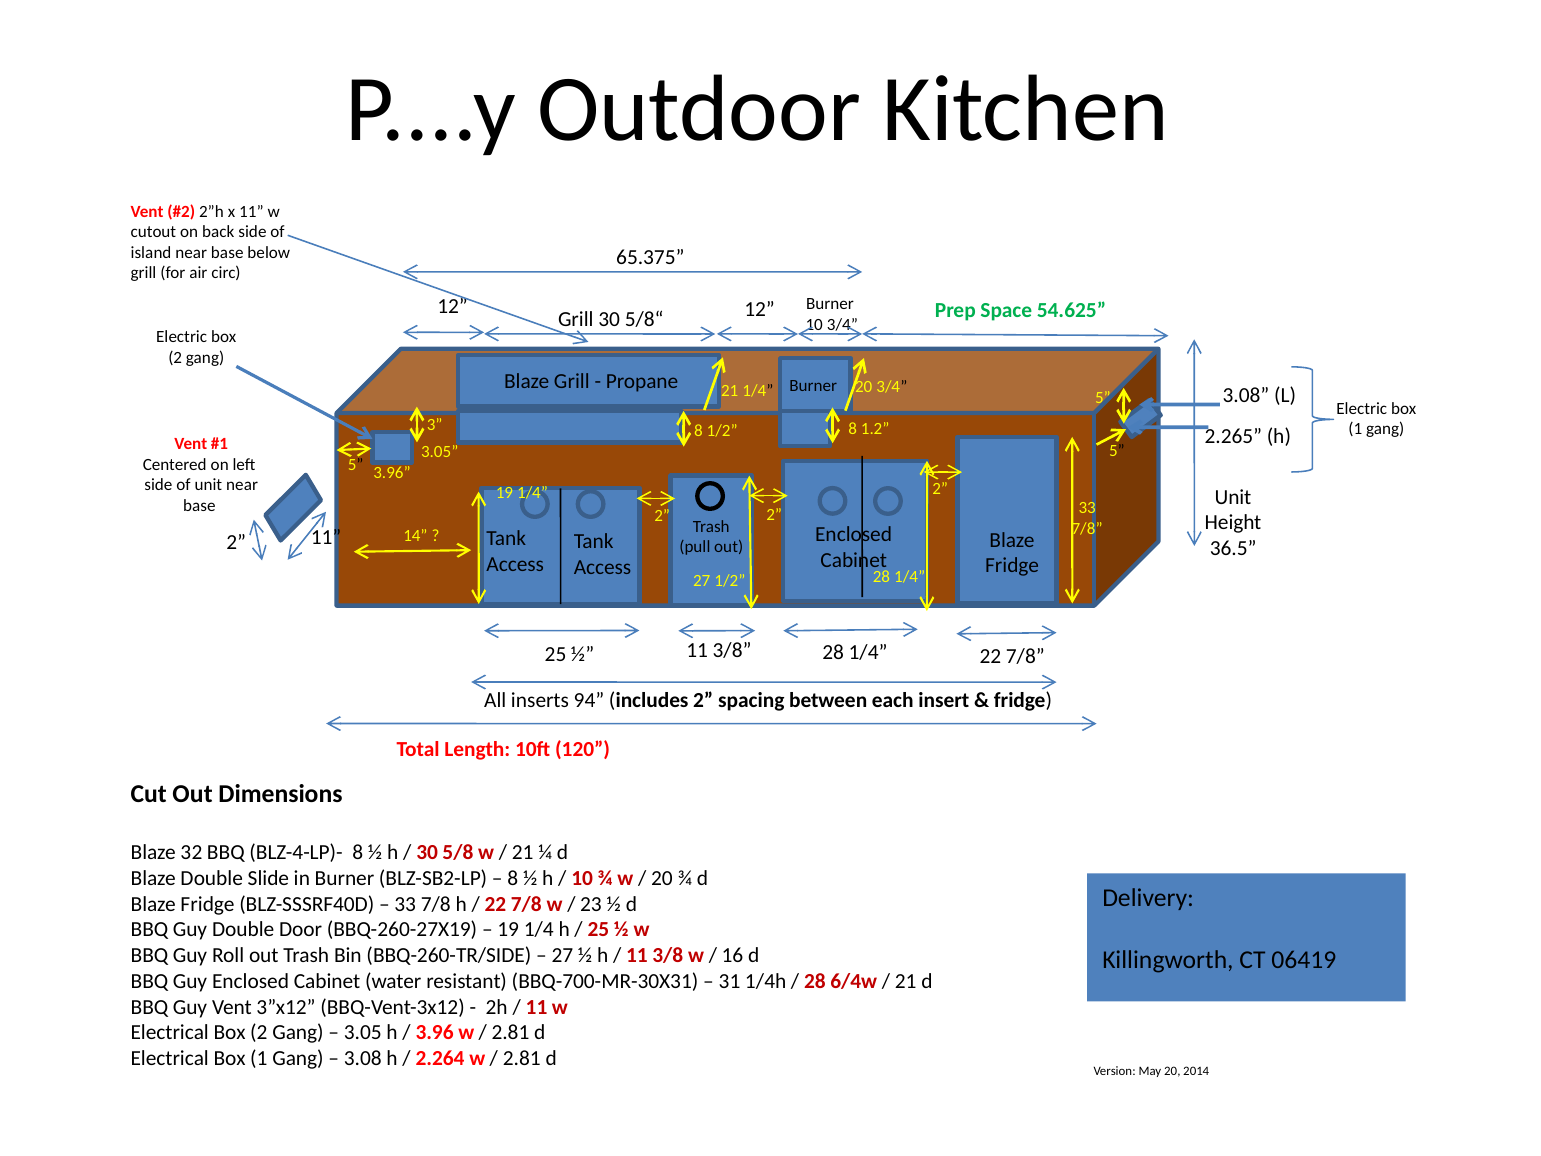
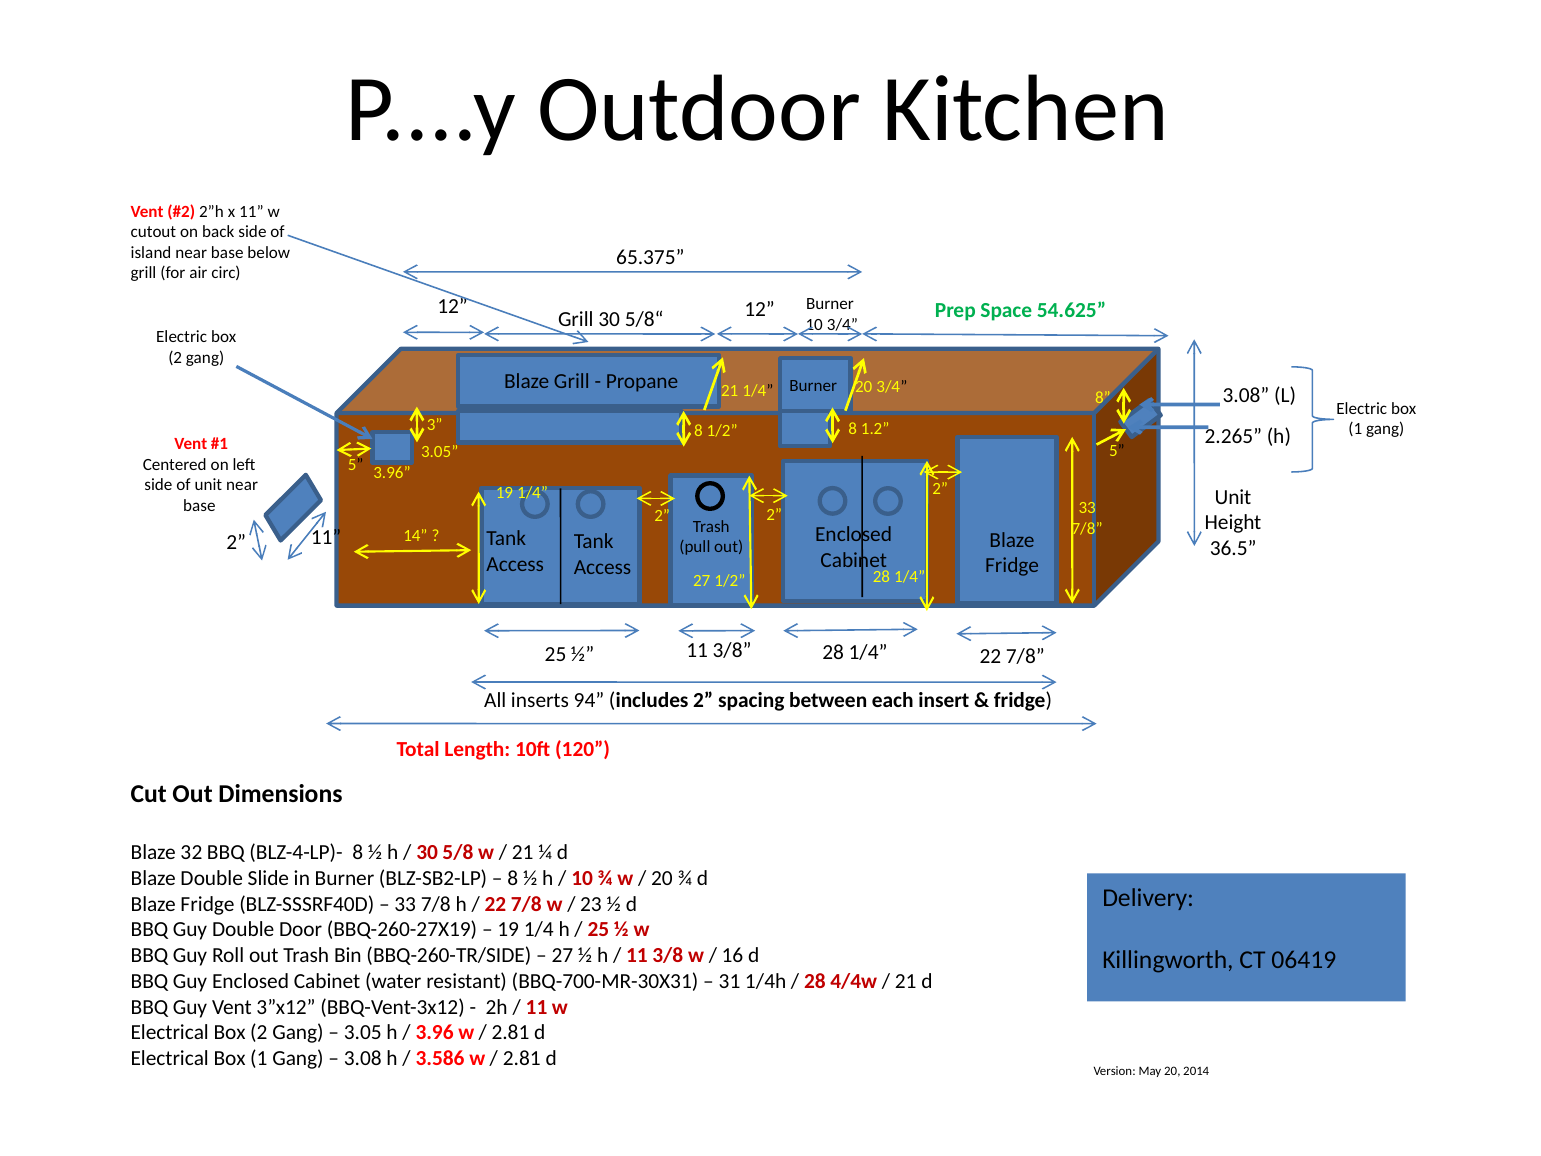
5 at (1103, 398): 5 -> 8
6/4w: 6/4w -> 4/4w
2.264: 2.264 -> 3.586
